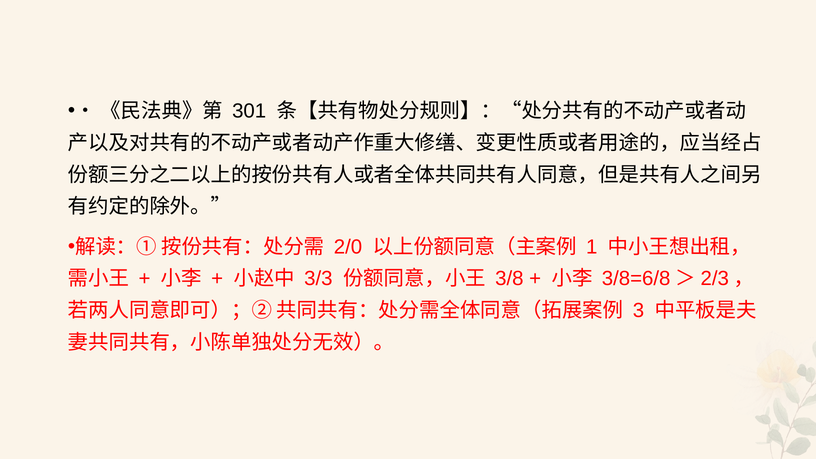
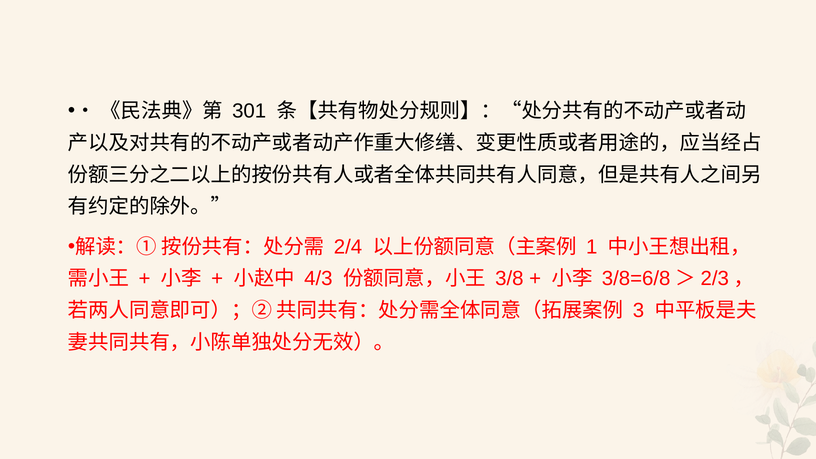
2/0: 2/0 -> 2/4
3/3: 3/3 -> 4/3
